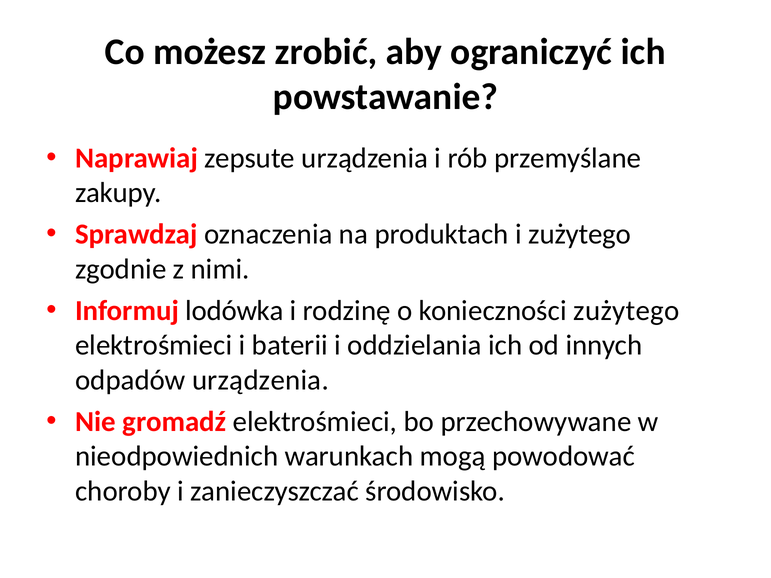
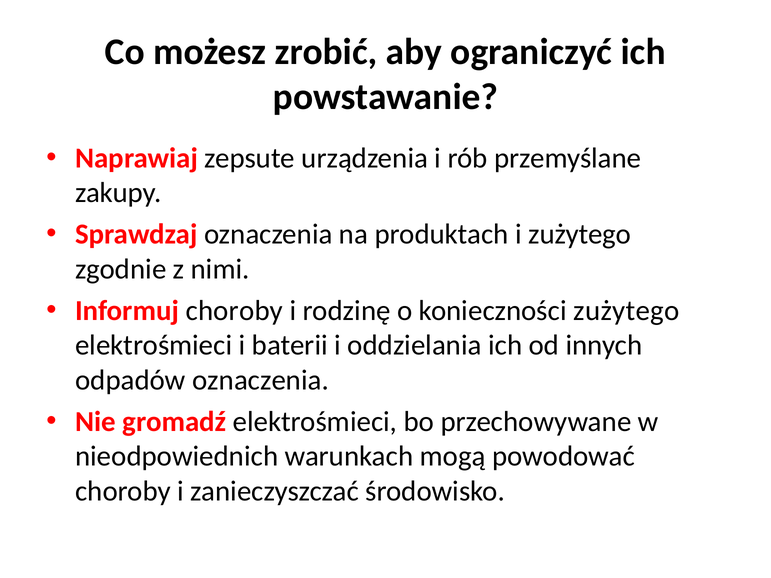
Informuj lodówka: lodówka -> choroby
odpadów urządzenia: urządzenia -> oznaczenia
